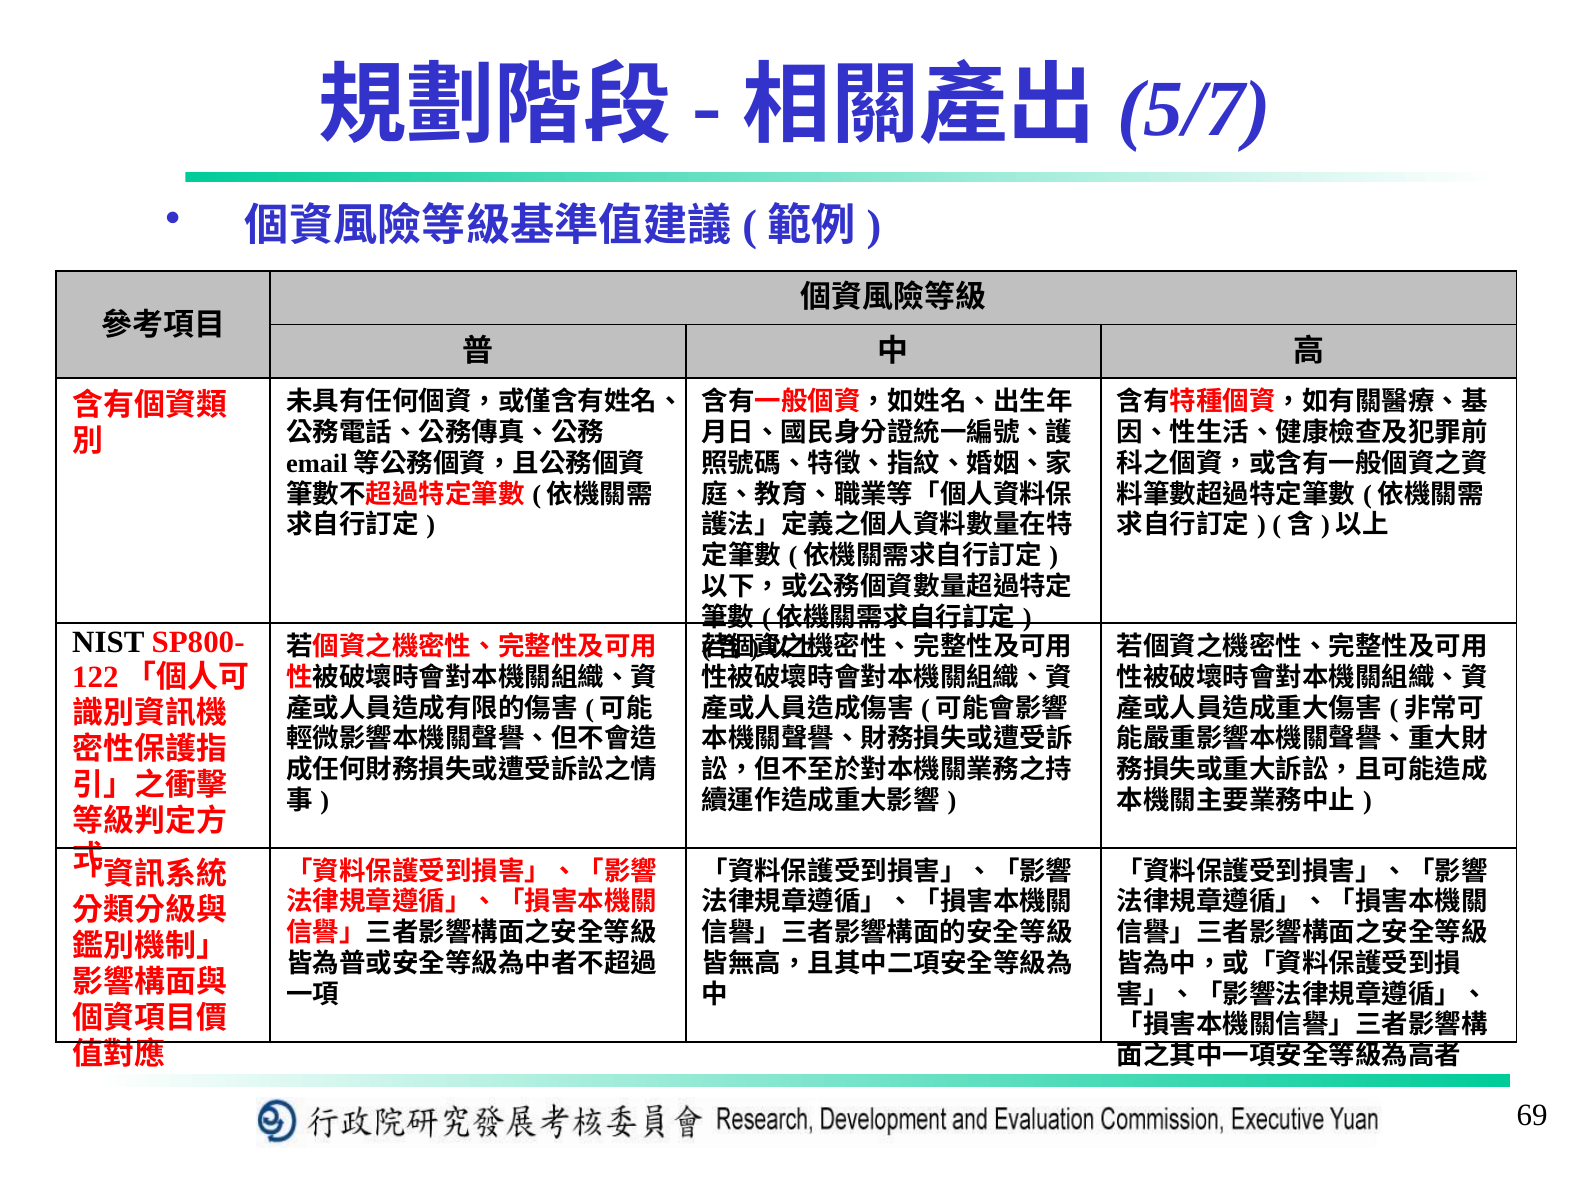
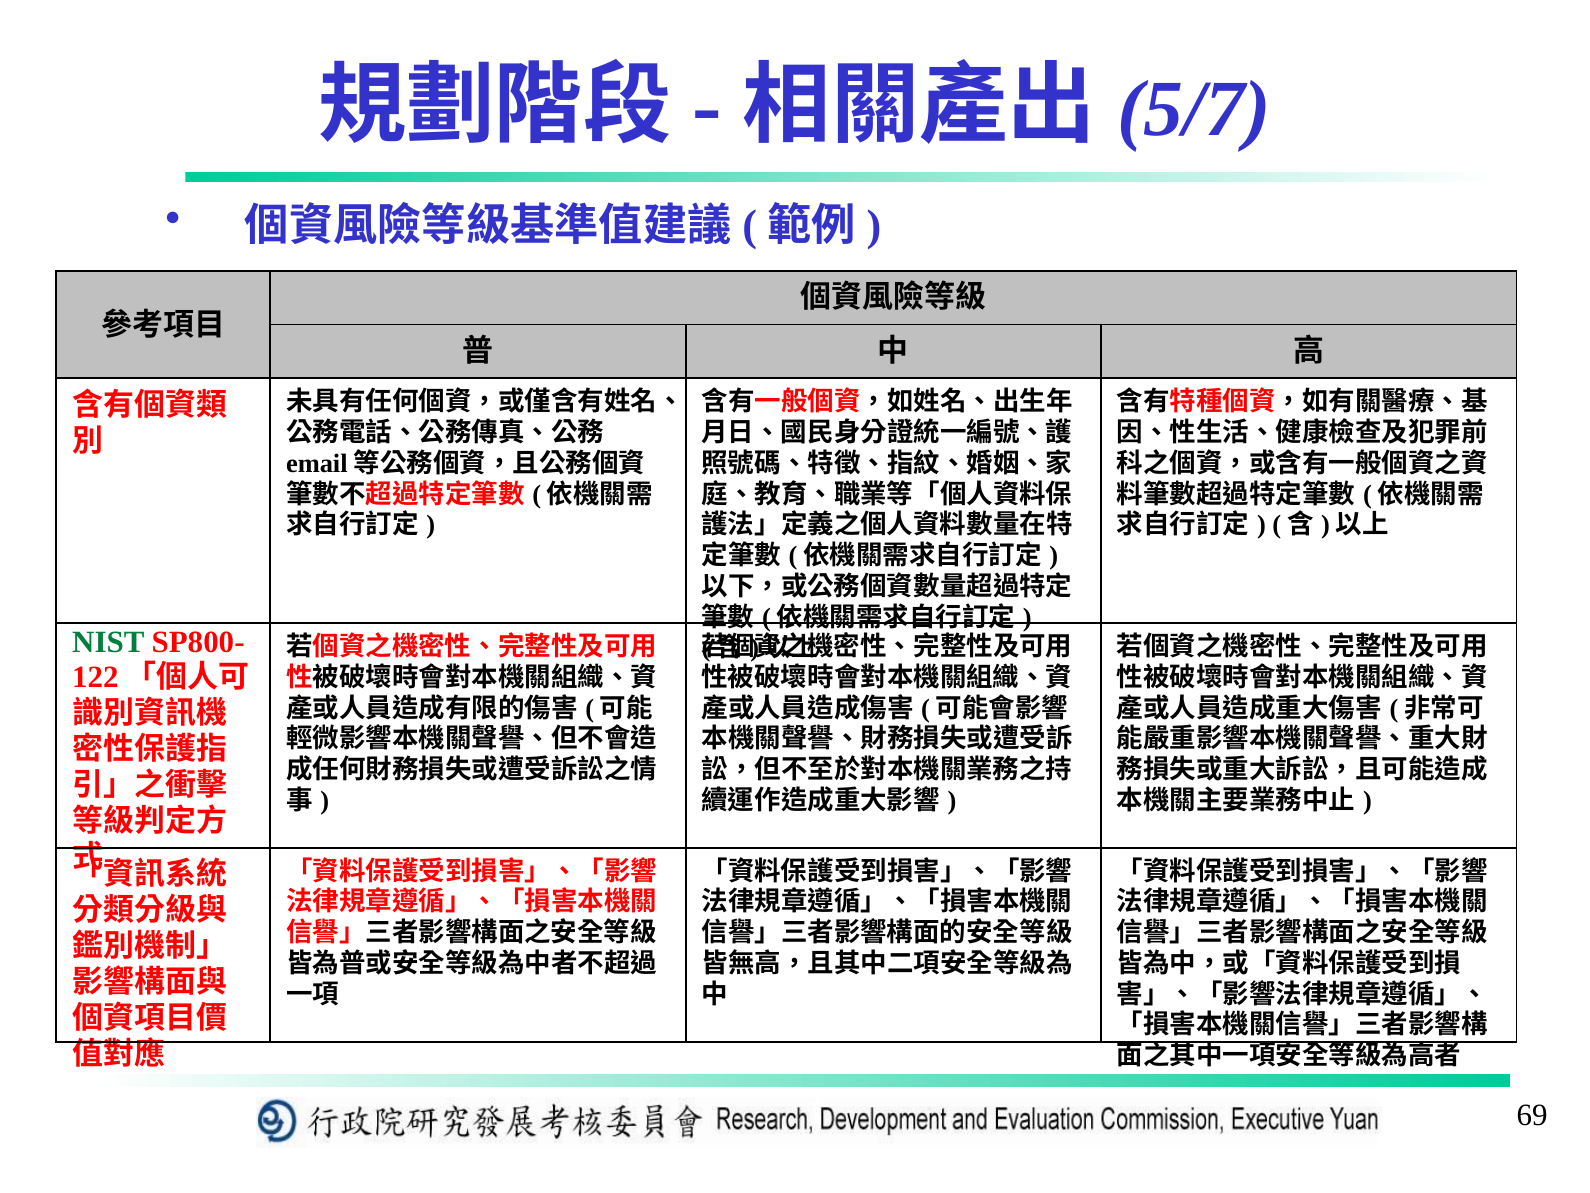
NIST colour: black -> green
